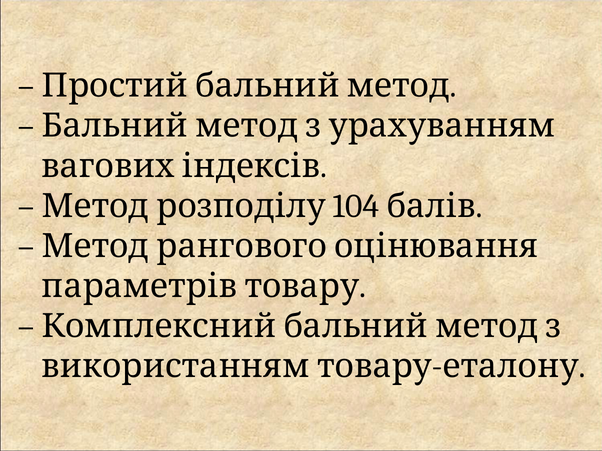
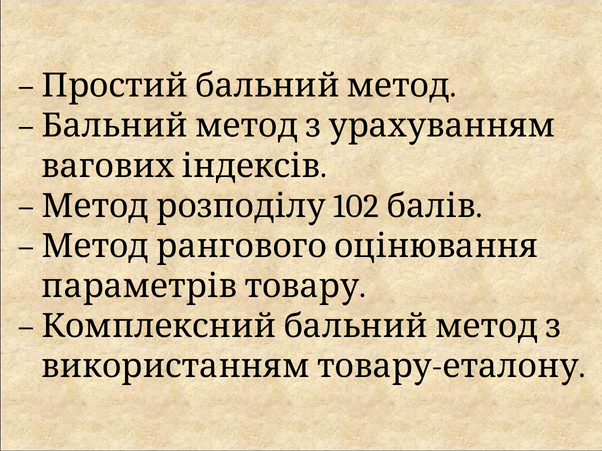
104: 104 -> 102
